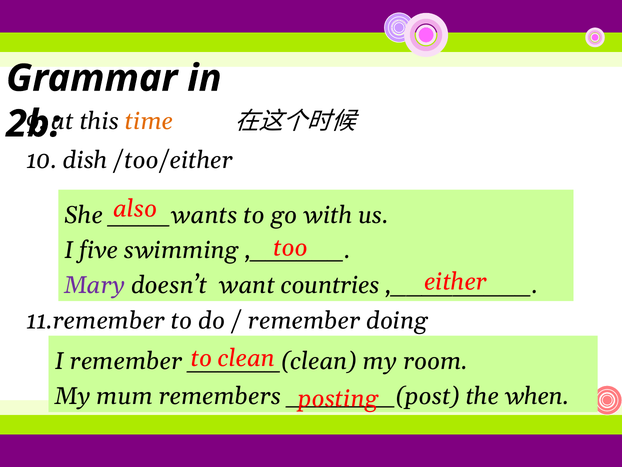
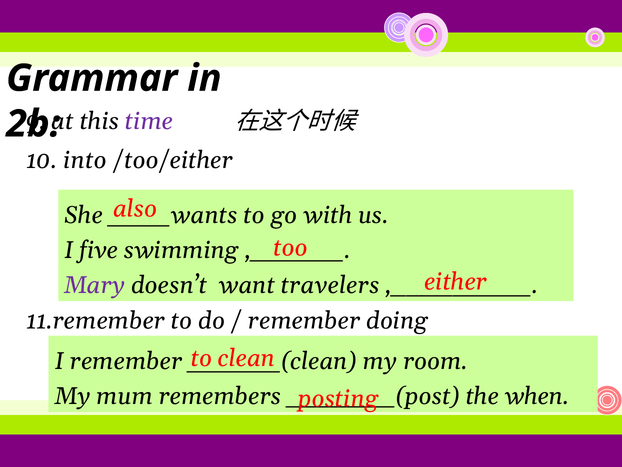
time colour: orange -> purple
dish: dish -> into
countries: countries -> travelers
